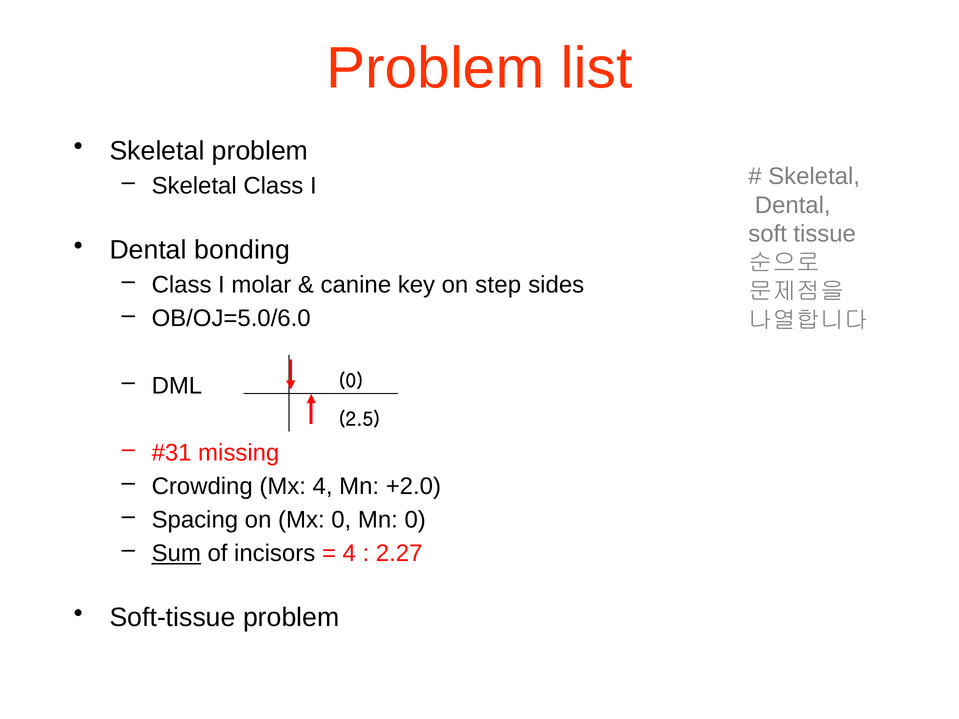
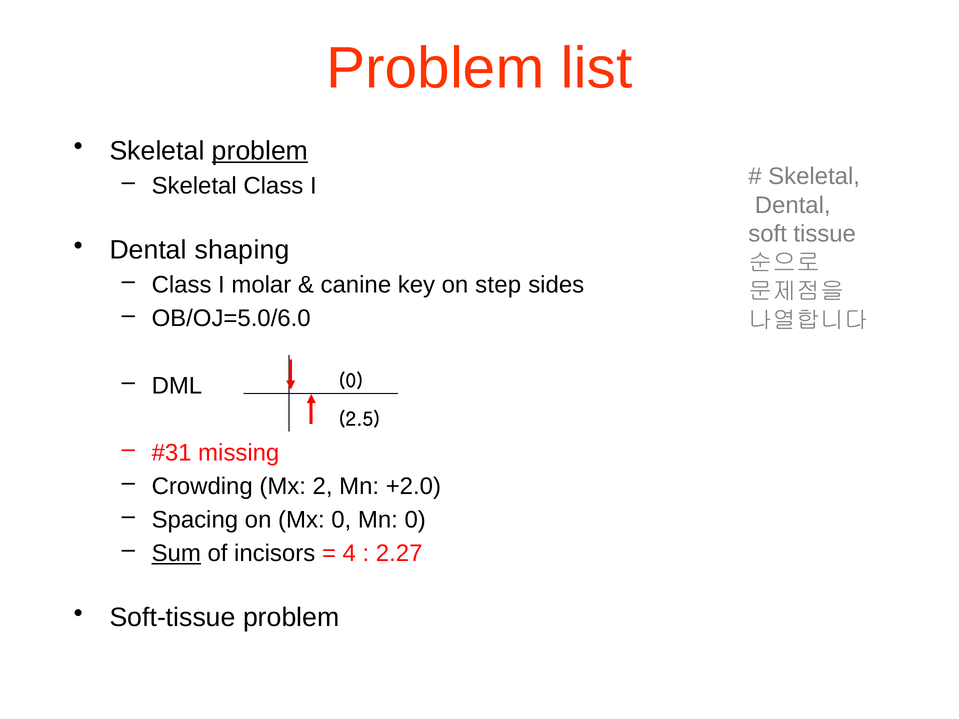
problem at (260, 151) underline: none -> present
bonding: bonding -> shaping
Mx 4: 4 -> 2
